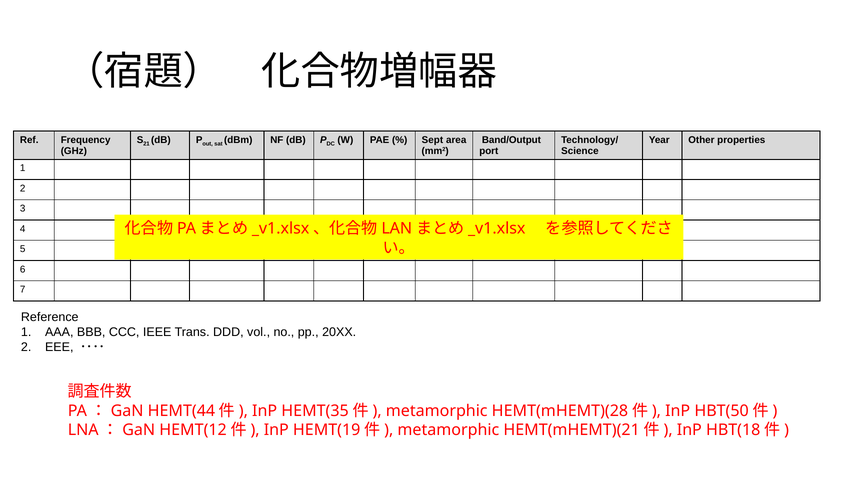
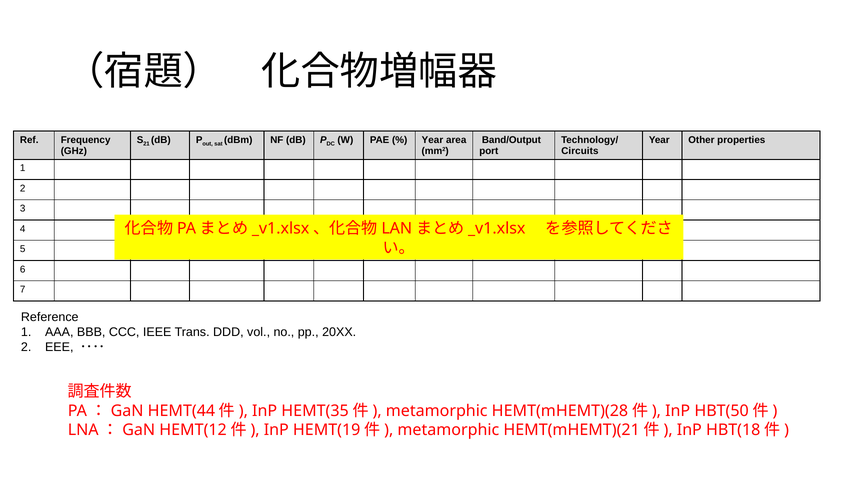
Sept at (432, 140): Sept -> Year
Science: Science -> Circuits
